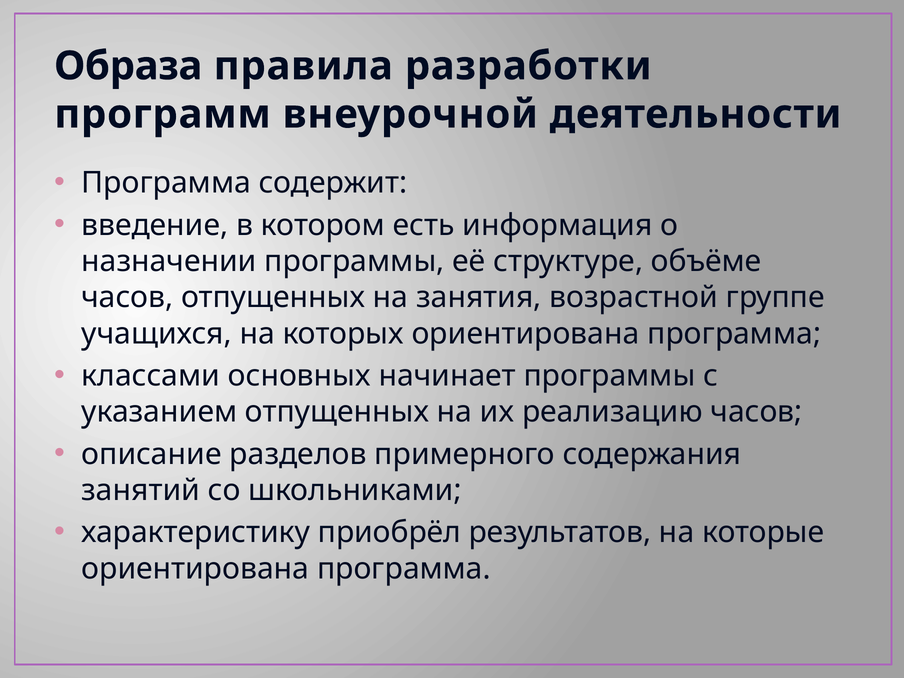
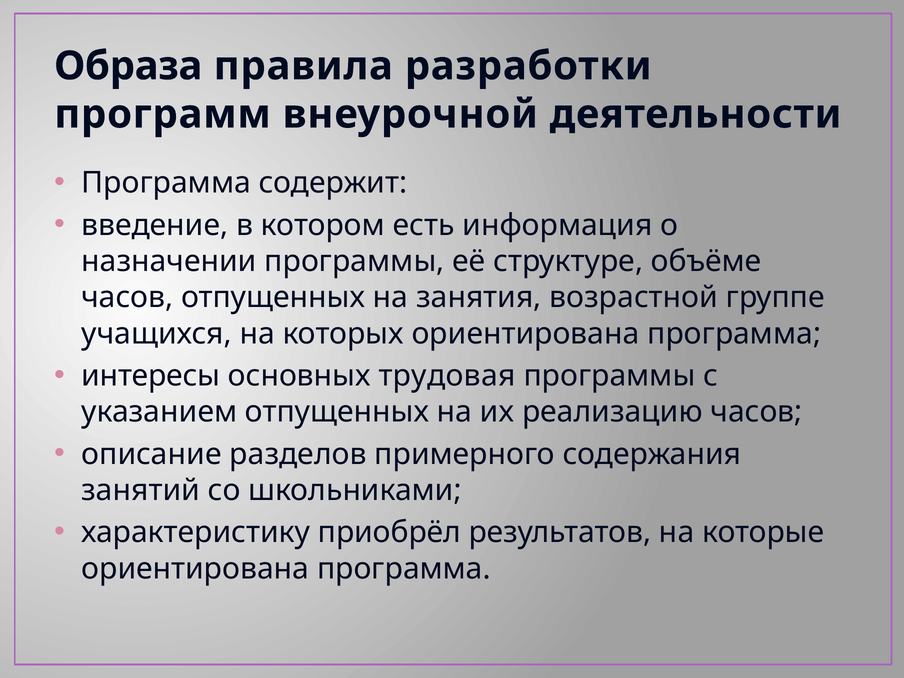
классами: классами -> интересы
начинает: начинает -> трудовая
